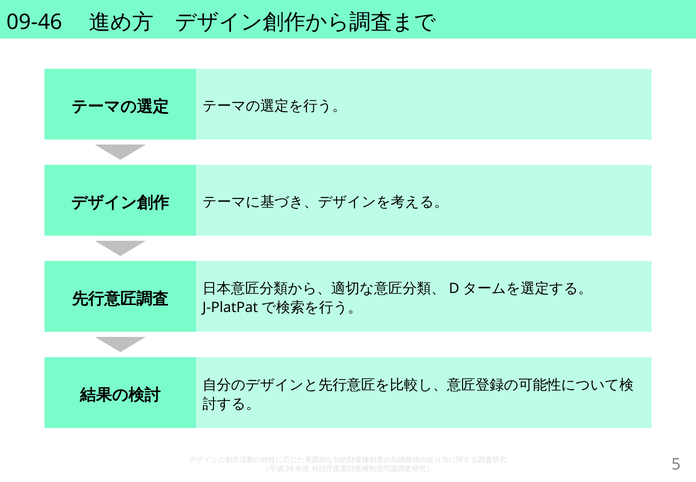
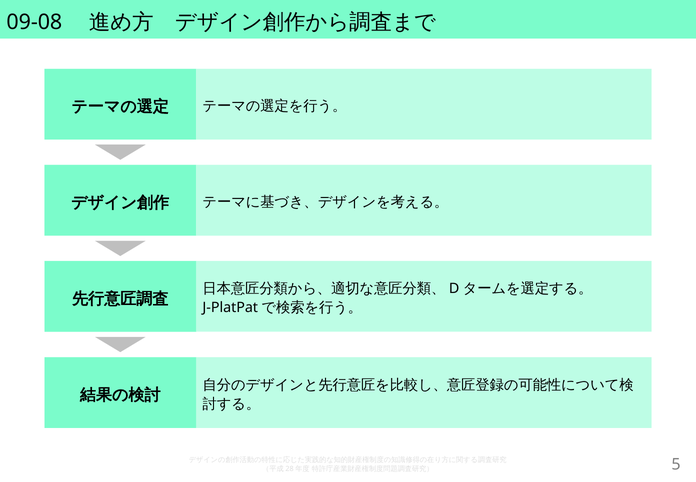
09-46: 09-46 -> 09-08
